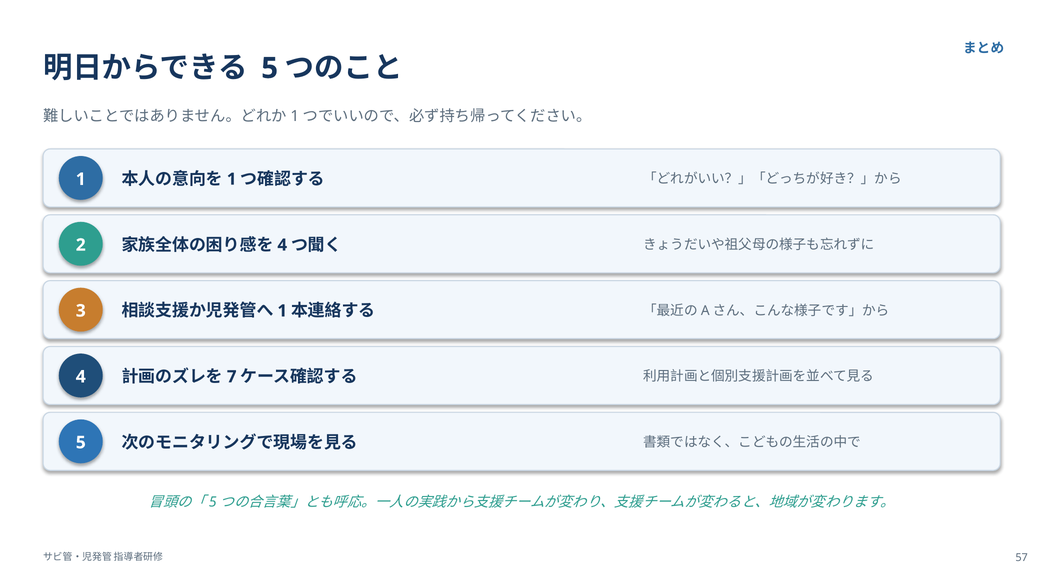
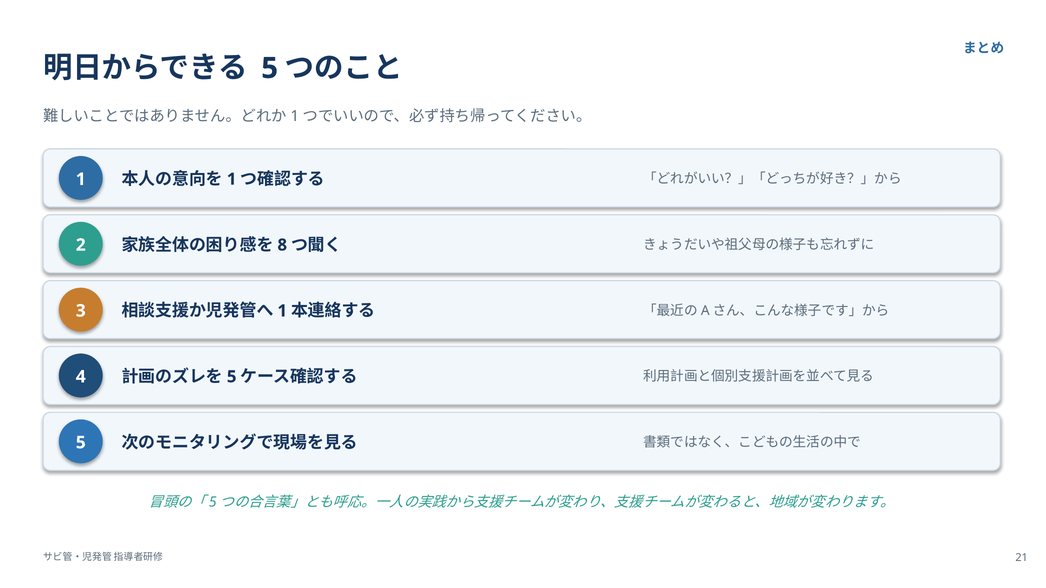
4 at (282, 245): 4 -> 8
7 at (232, 377): 7 -> 5
57: 57 -> 21
